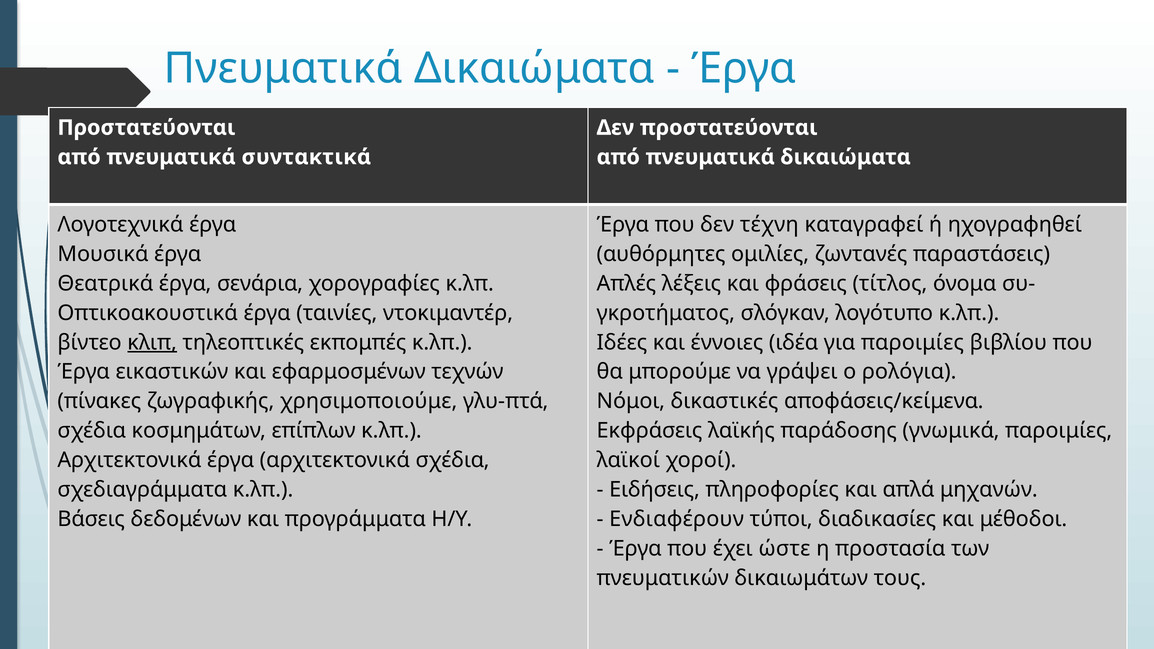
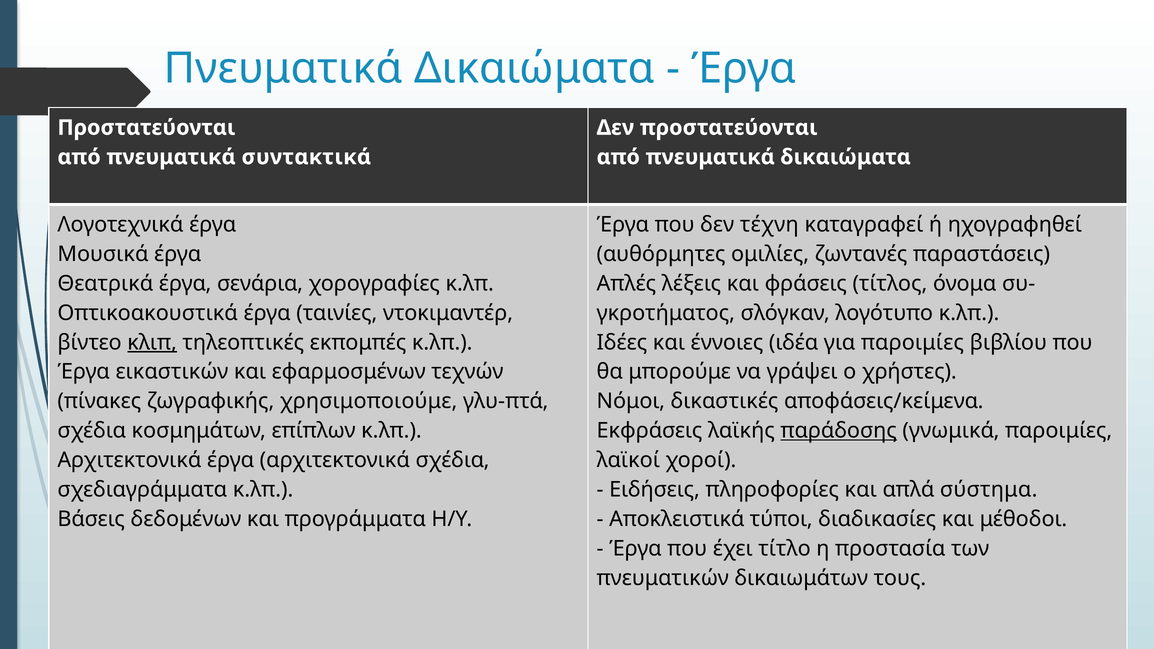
ρολόγια: ρολόγια -> χρήστες
παράδοσης underline: none -> present
μηχανών: μηχανών -> σύστημα
Ενδιαφέρουν: Ενδιαφέρουν -> Αποκλειστικά
ώστε: ώστε -> τίτλο
